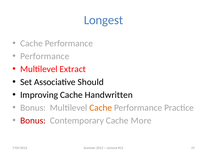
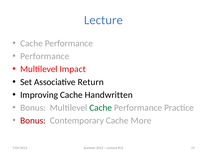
Longest at (104, 20): Longest -> Lecture
Extract: Extract -> Impact
Should: Should -> Return
Cache at (101, 108) colour: orange -> green
